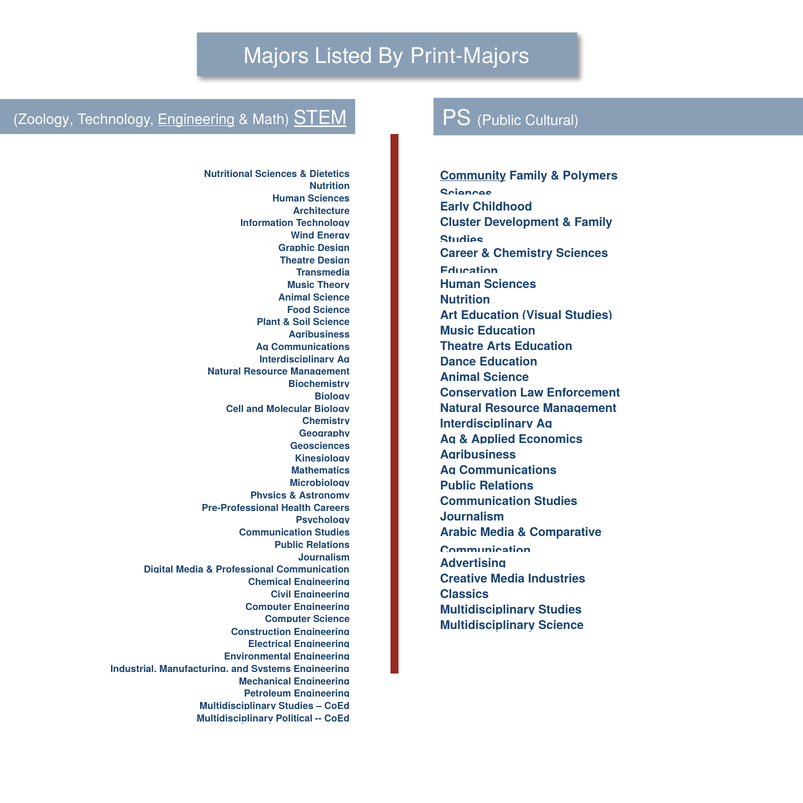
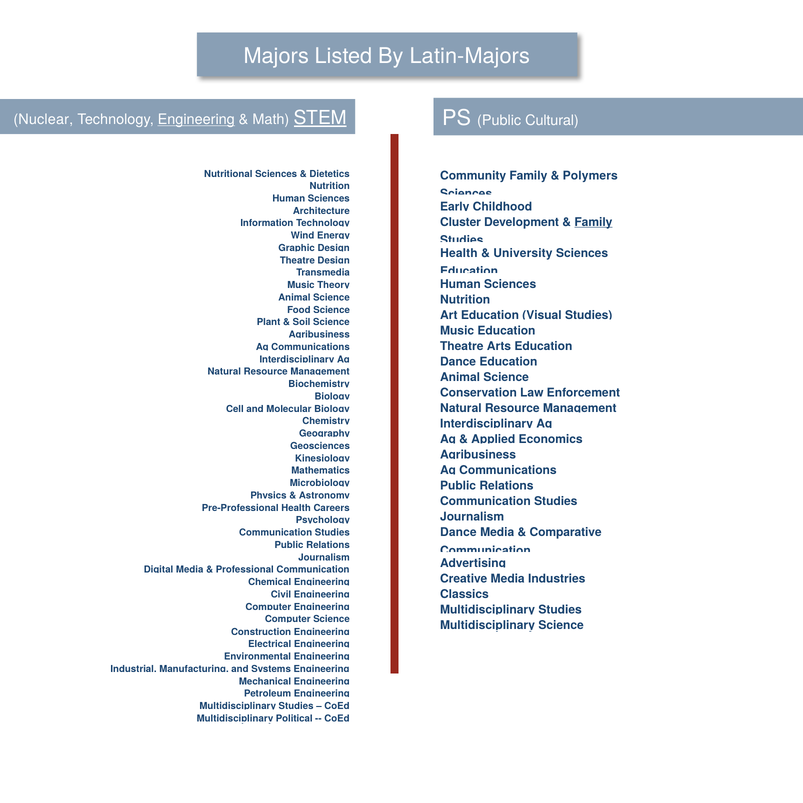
Print-Majors: Print-Majors -> Latin-Majors
Zoology: Zoology -> Nuclear
Community underline: present -> none
Family at (593, 222) underline: none -> present
Career at (459, 253): Career -> Health
Chemistry at (523, 253): Chemistry -> University
Arabic at (458, 532): Arabic -> Dance
